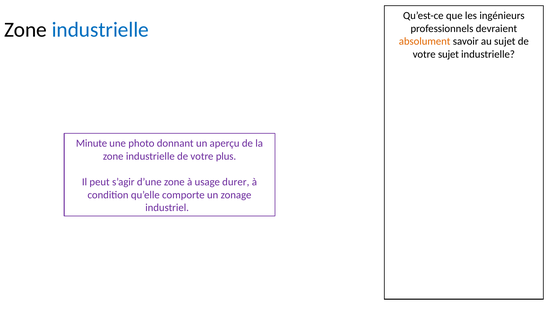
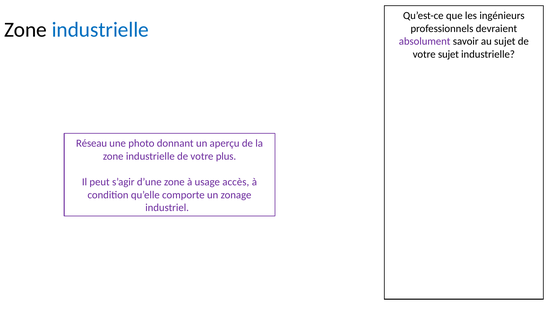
absolument colour: orange -> purple
Minute: Minute -> Réseau
durer: durer -> accès
